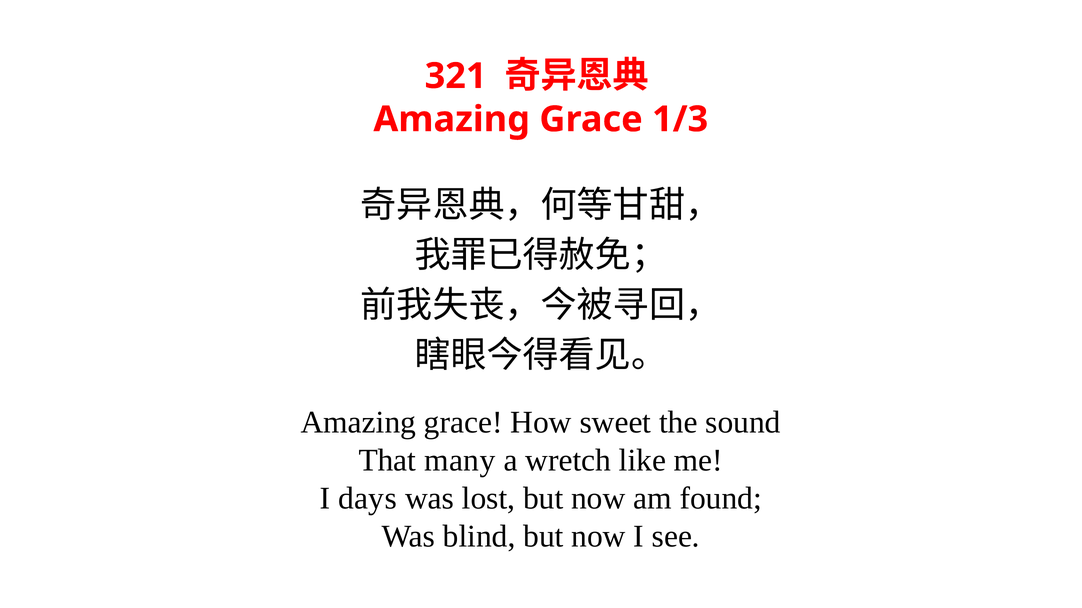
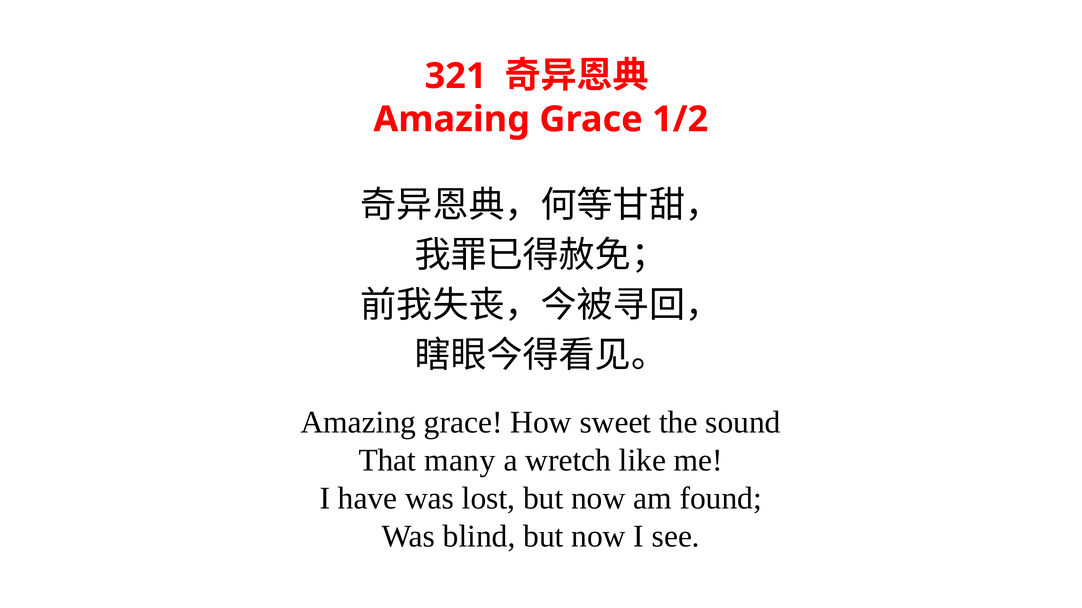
1/3: 1/3 -> 1/2
days: days -> have
